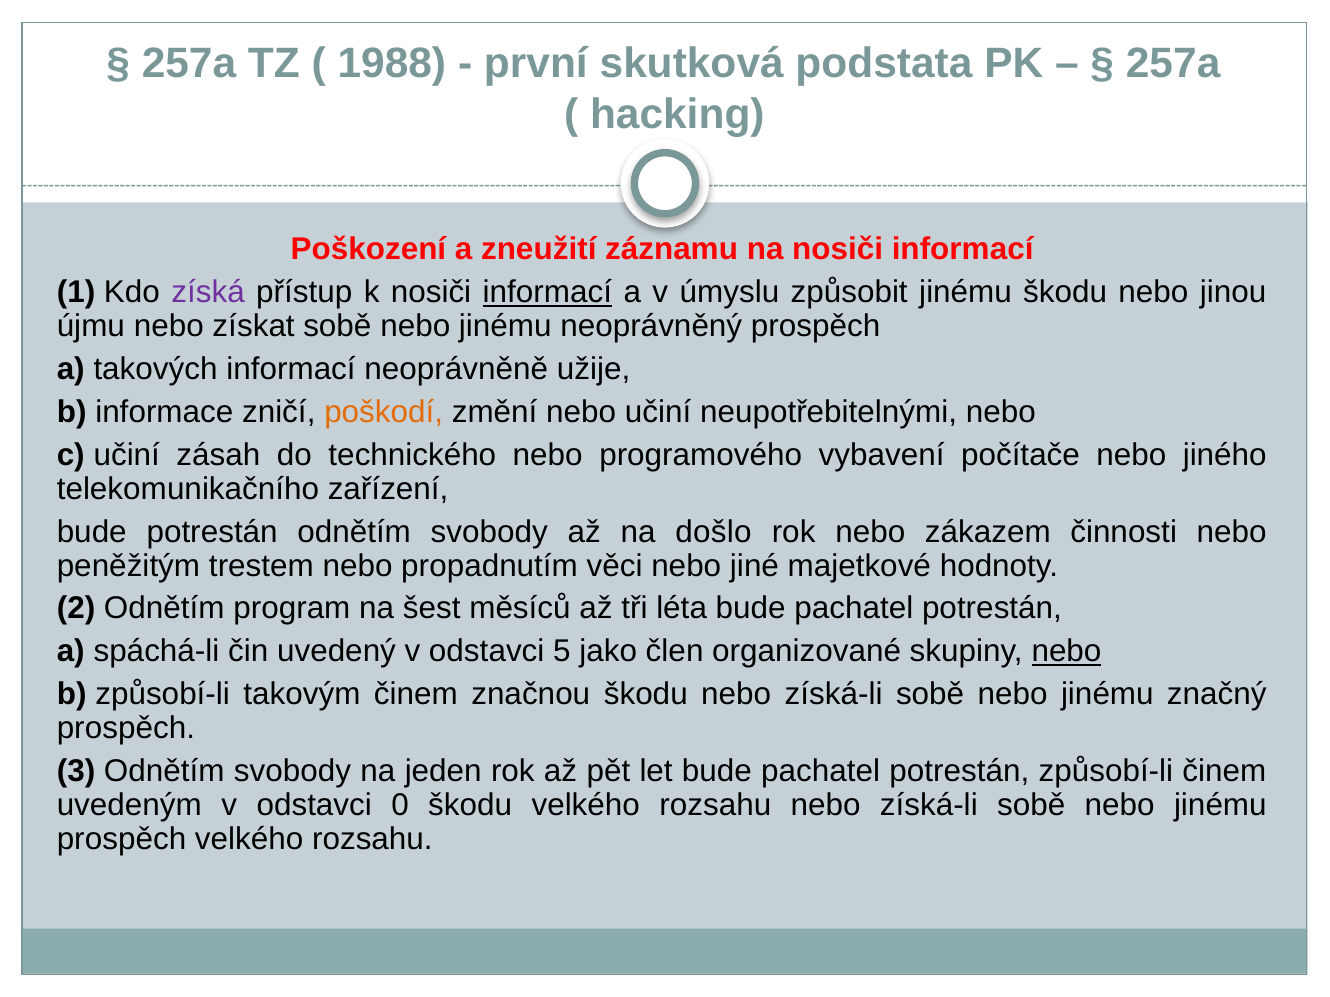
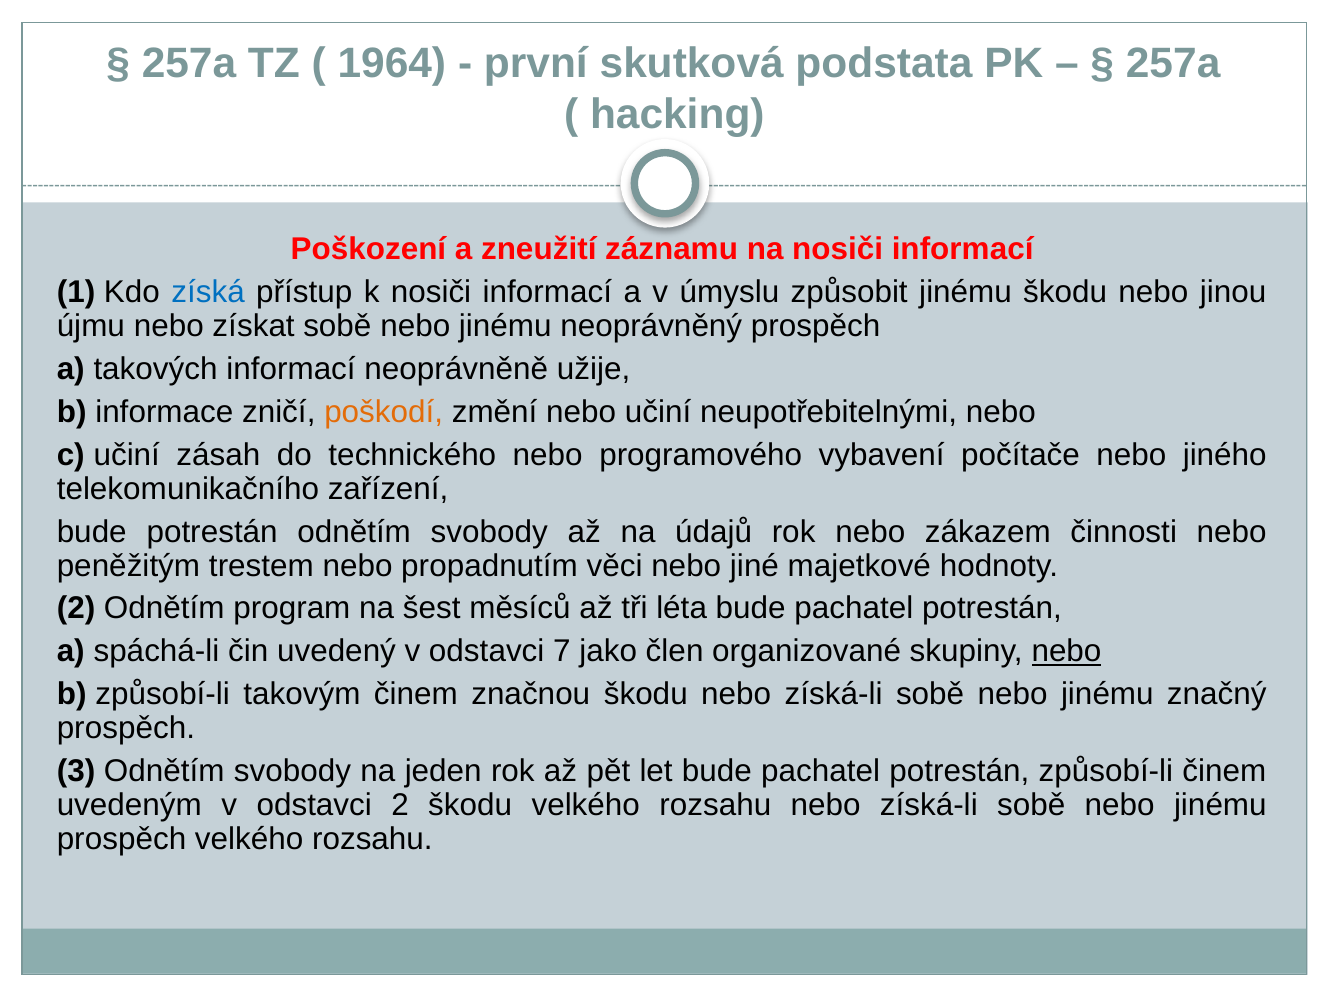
1988: 1988 -> 1964
získá colour: purple -> blue
informací at (547, 293) underline: present -> none
došlo: došlo -> údajů
5: 5 -> 7
odstavci 0: 0 -> 2
